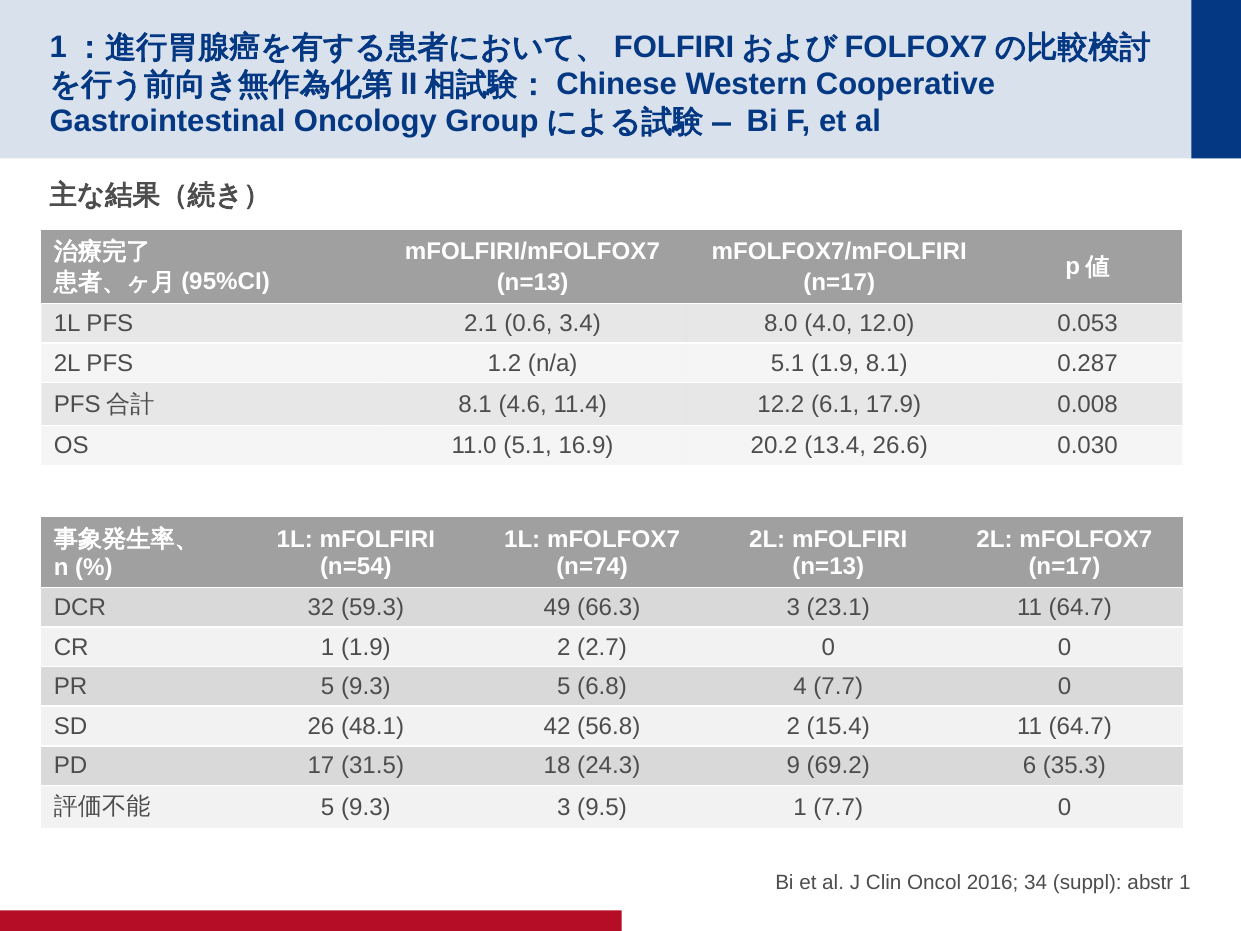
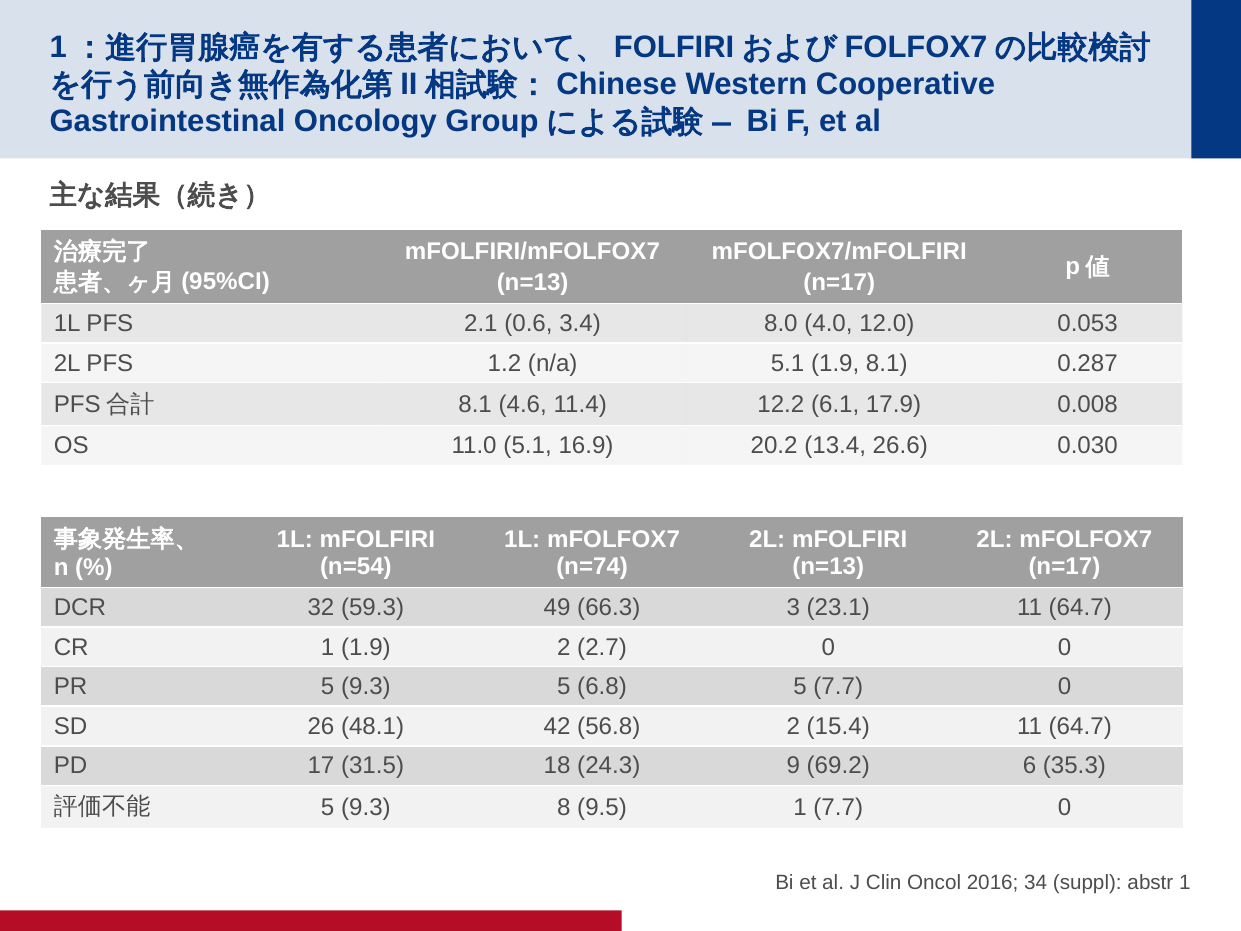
6.8 4: 4 -> 5
9.3 3: 3 -> 8
